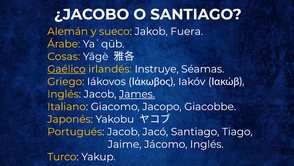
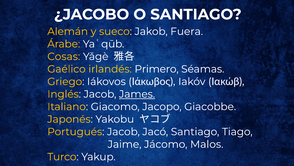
Gaélico underline: present -> none
Instruye: Instruye -> Primero
Jácomo Inglés: Inglés -> Malos
